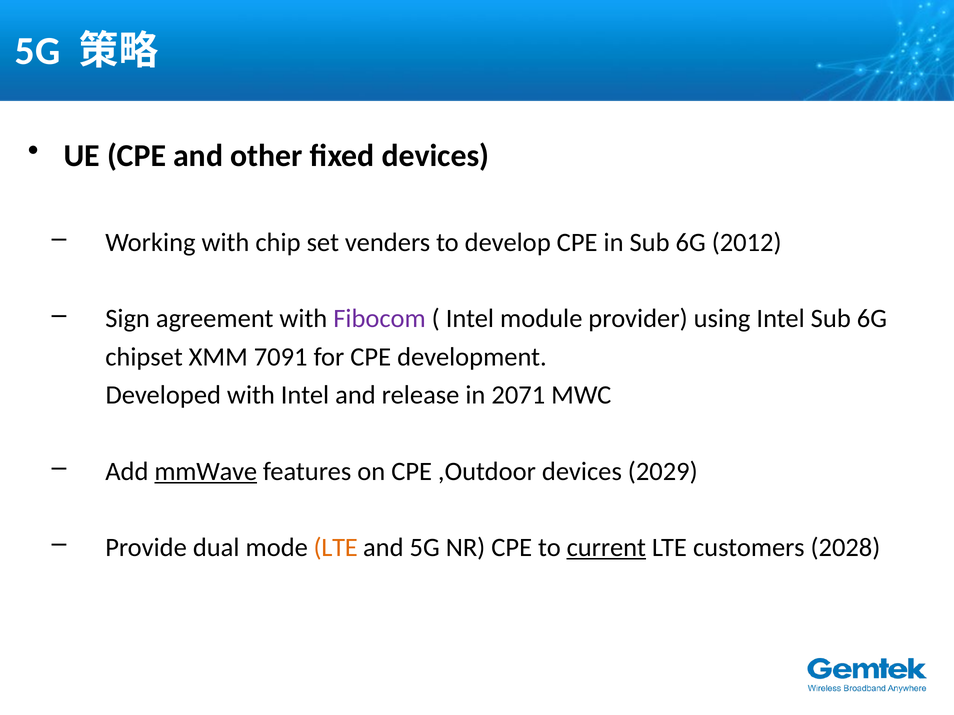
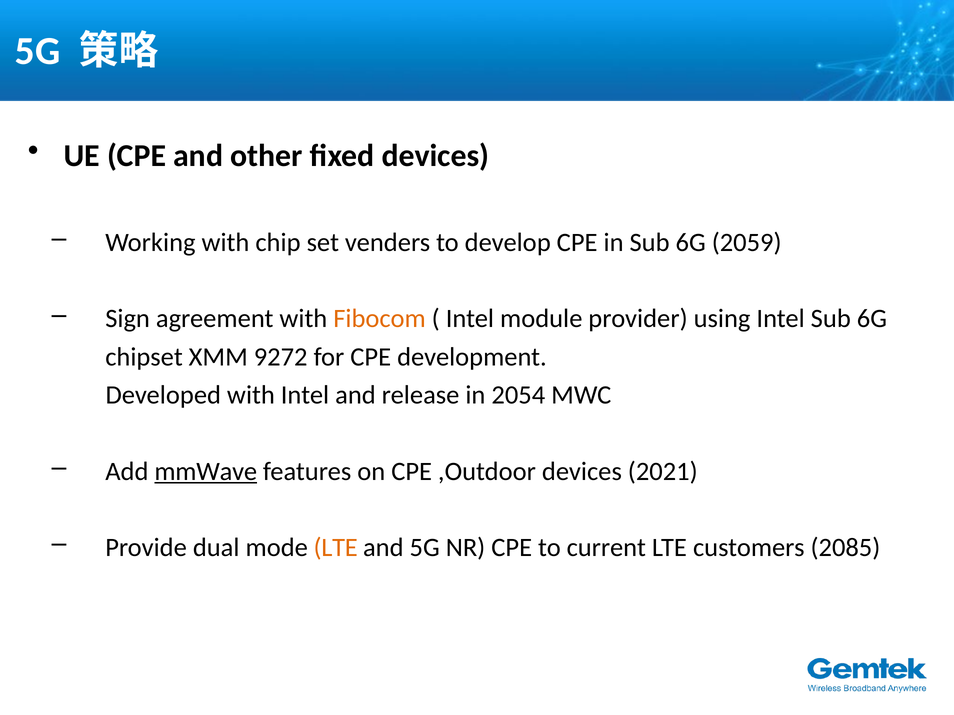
2012: 2012 -> 2059
Fibocom colour: purple -> orange
7091: 7091 -> 9272
2071: 2071 -> 2054
2029: 2029 -> 2021
current underline: present -> none
2028: 2028 -> 2085
